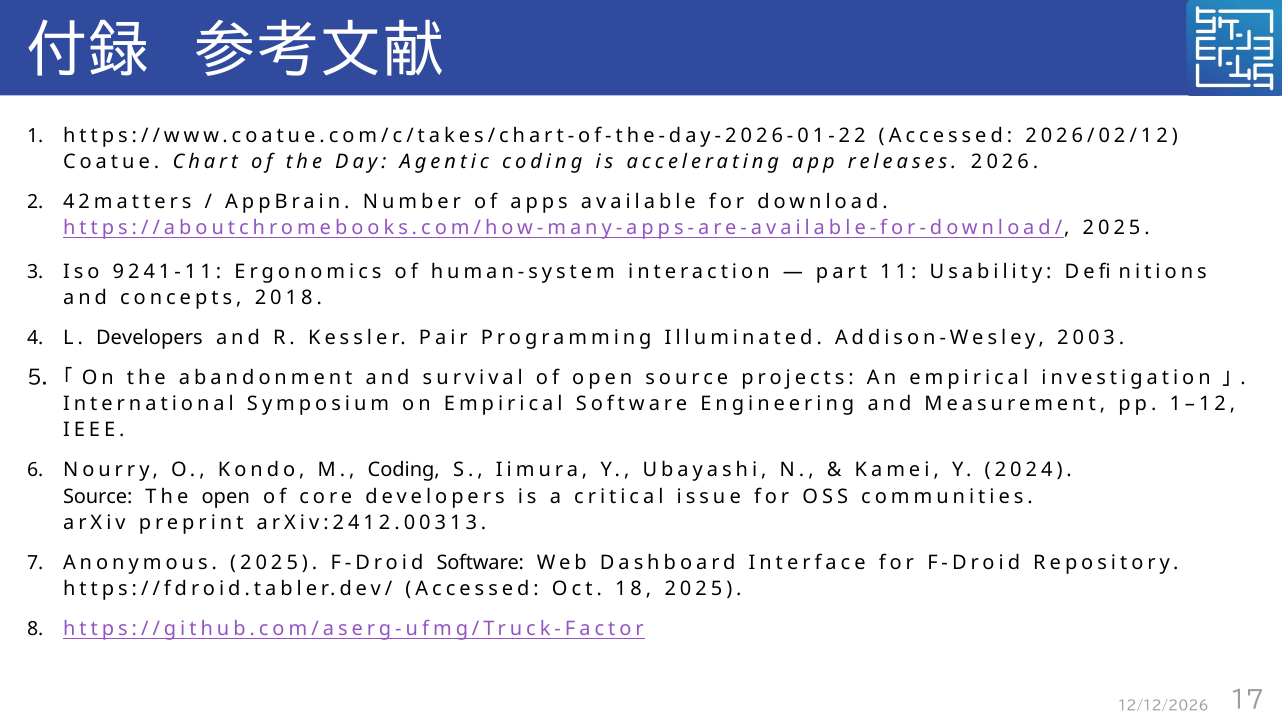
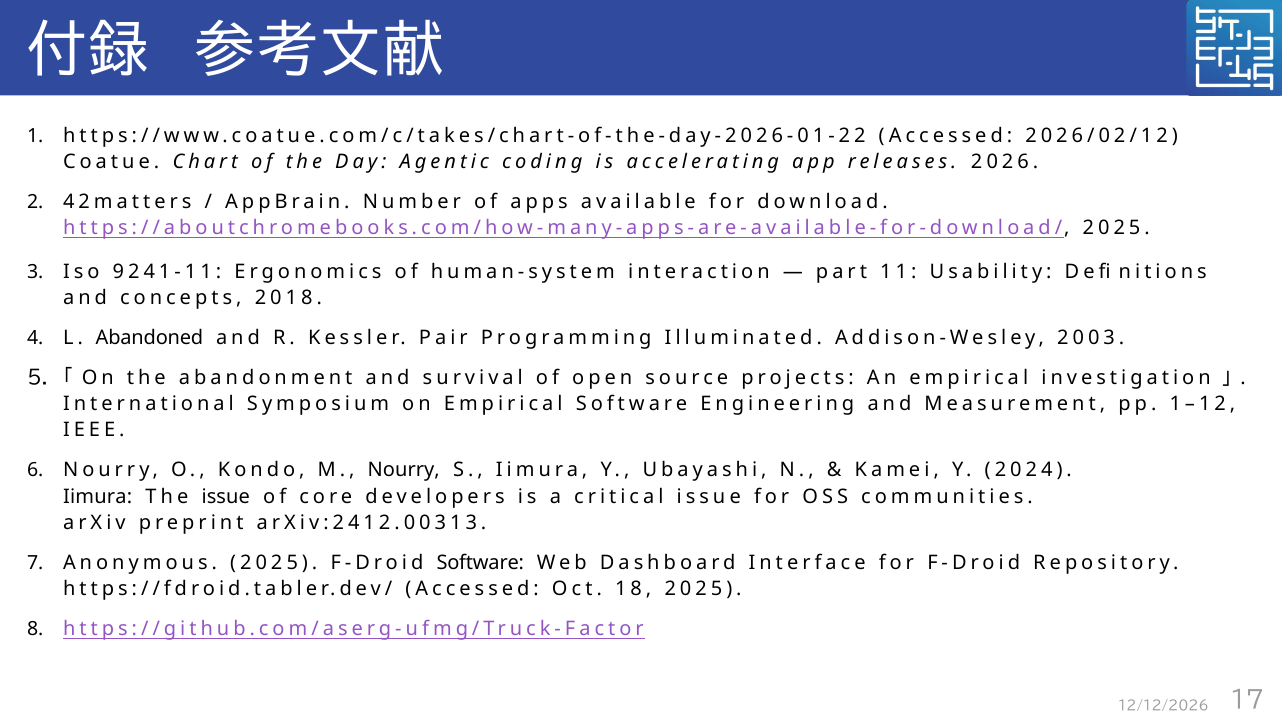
L Developers: Developers -> Abandoned
M Coding: Coding -> Nourry
Source at (98, 497): Source -> Iimura
The open: open -> issue
